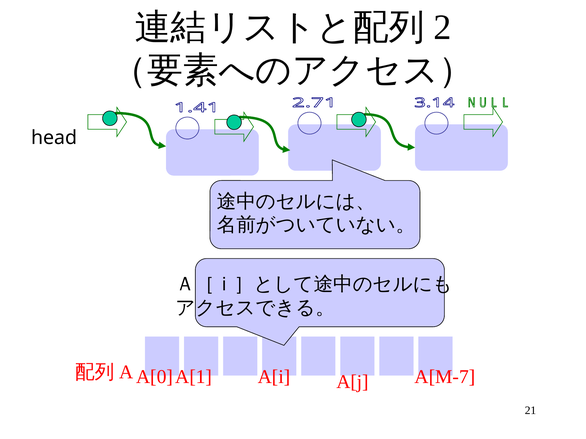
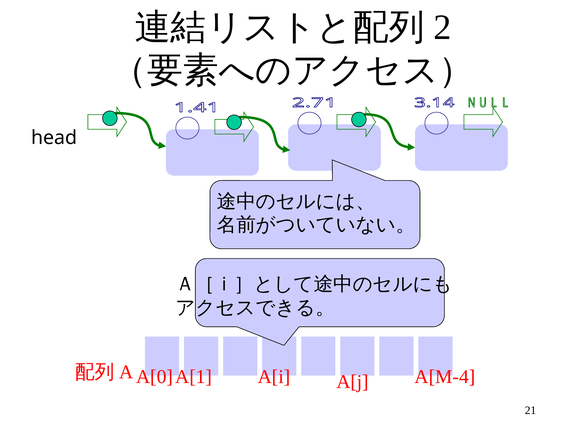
A[M-7: A[M-7 -> A[M-4
